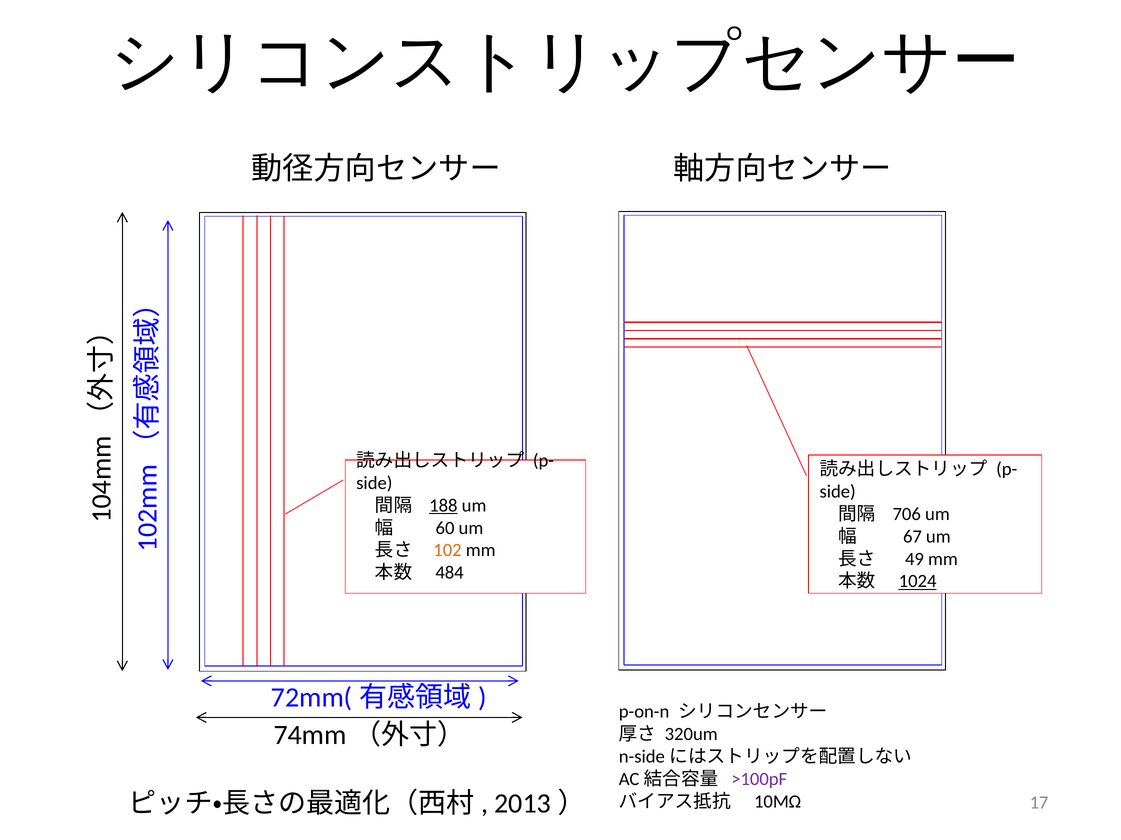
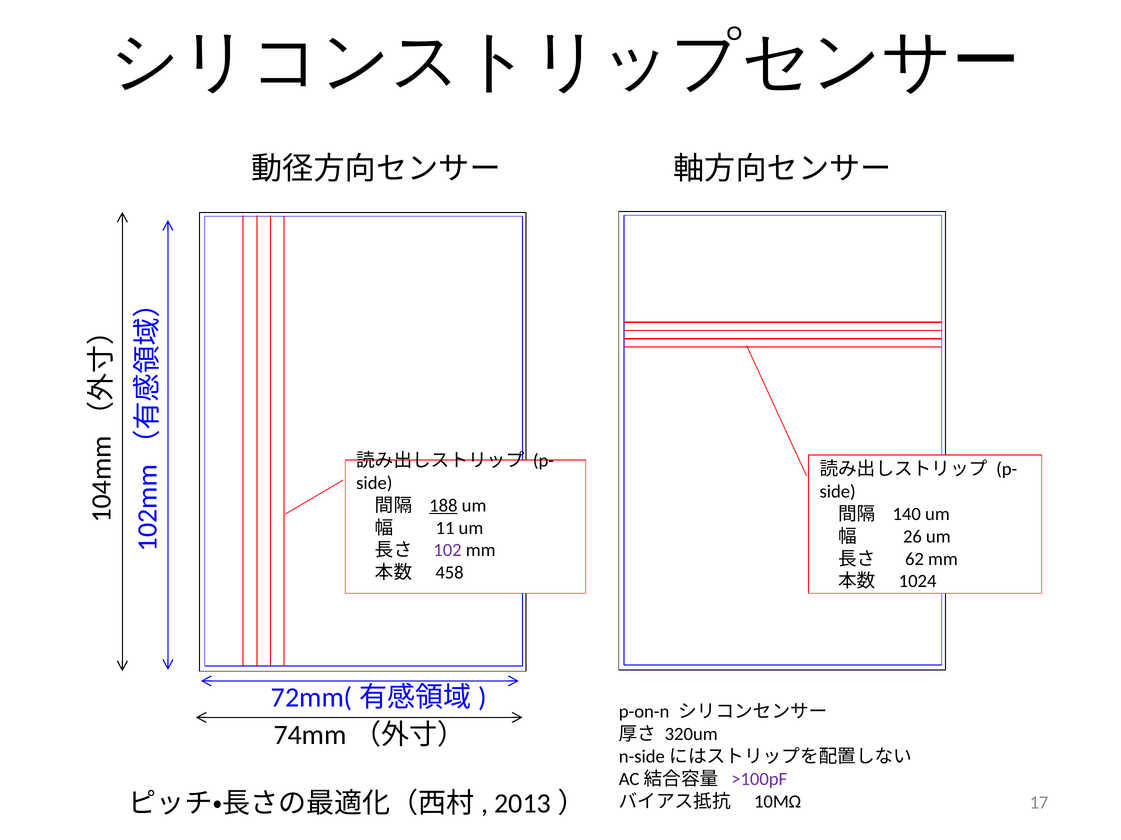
706: 706 -> 140
60: 60 -> 11
67: 67 -> 26
102 colour: orange -> purple
49: 49 -> 62
484: 484 -> 458
1024 underline: present -> none
